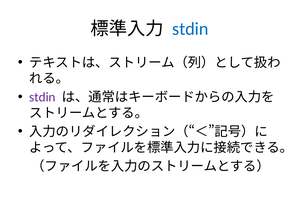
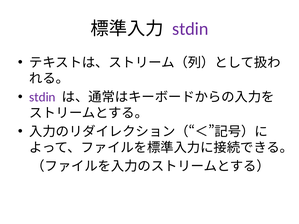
stdin at (190, 29) colour: blue -> purple
